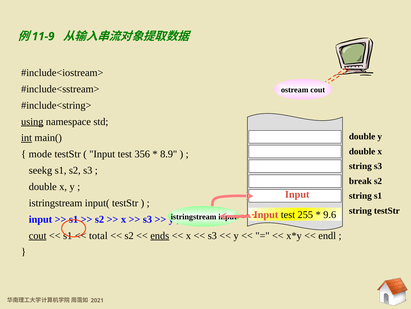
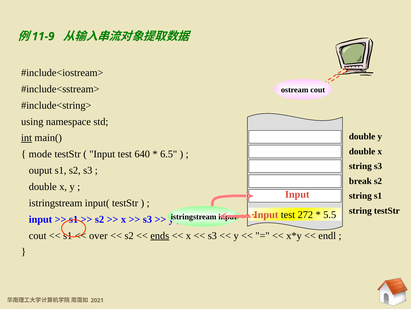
using underline: present -> none
356: 356 -> 640
8.9: 8.9 -> 6.5
seekg: seekg -> ouput
255: 255 -> 272
9.6: 9.6 -> 5.5
cout at (38, 235) underline: present -> none
total: total -> over
